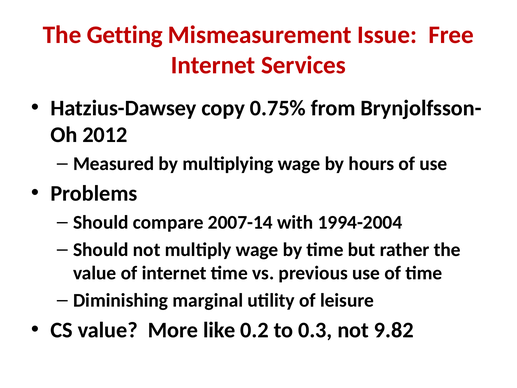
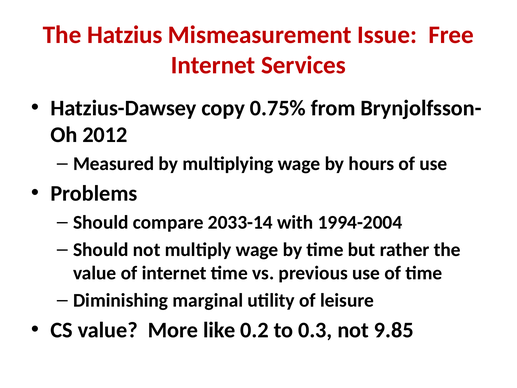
Getting: Getting -> Hatzius
2007-14: 2007-14 -> 2033-14
9.82: 9.82 -> 9.85
